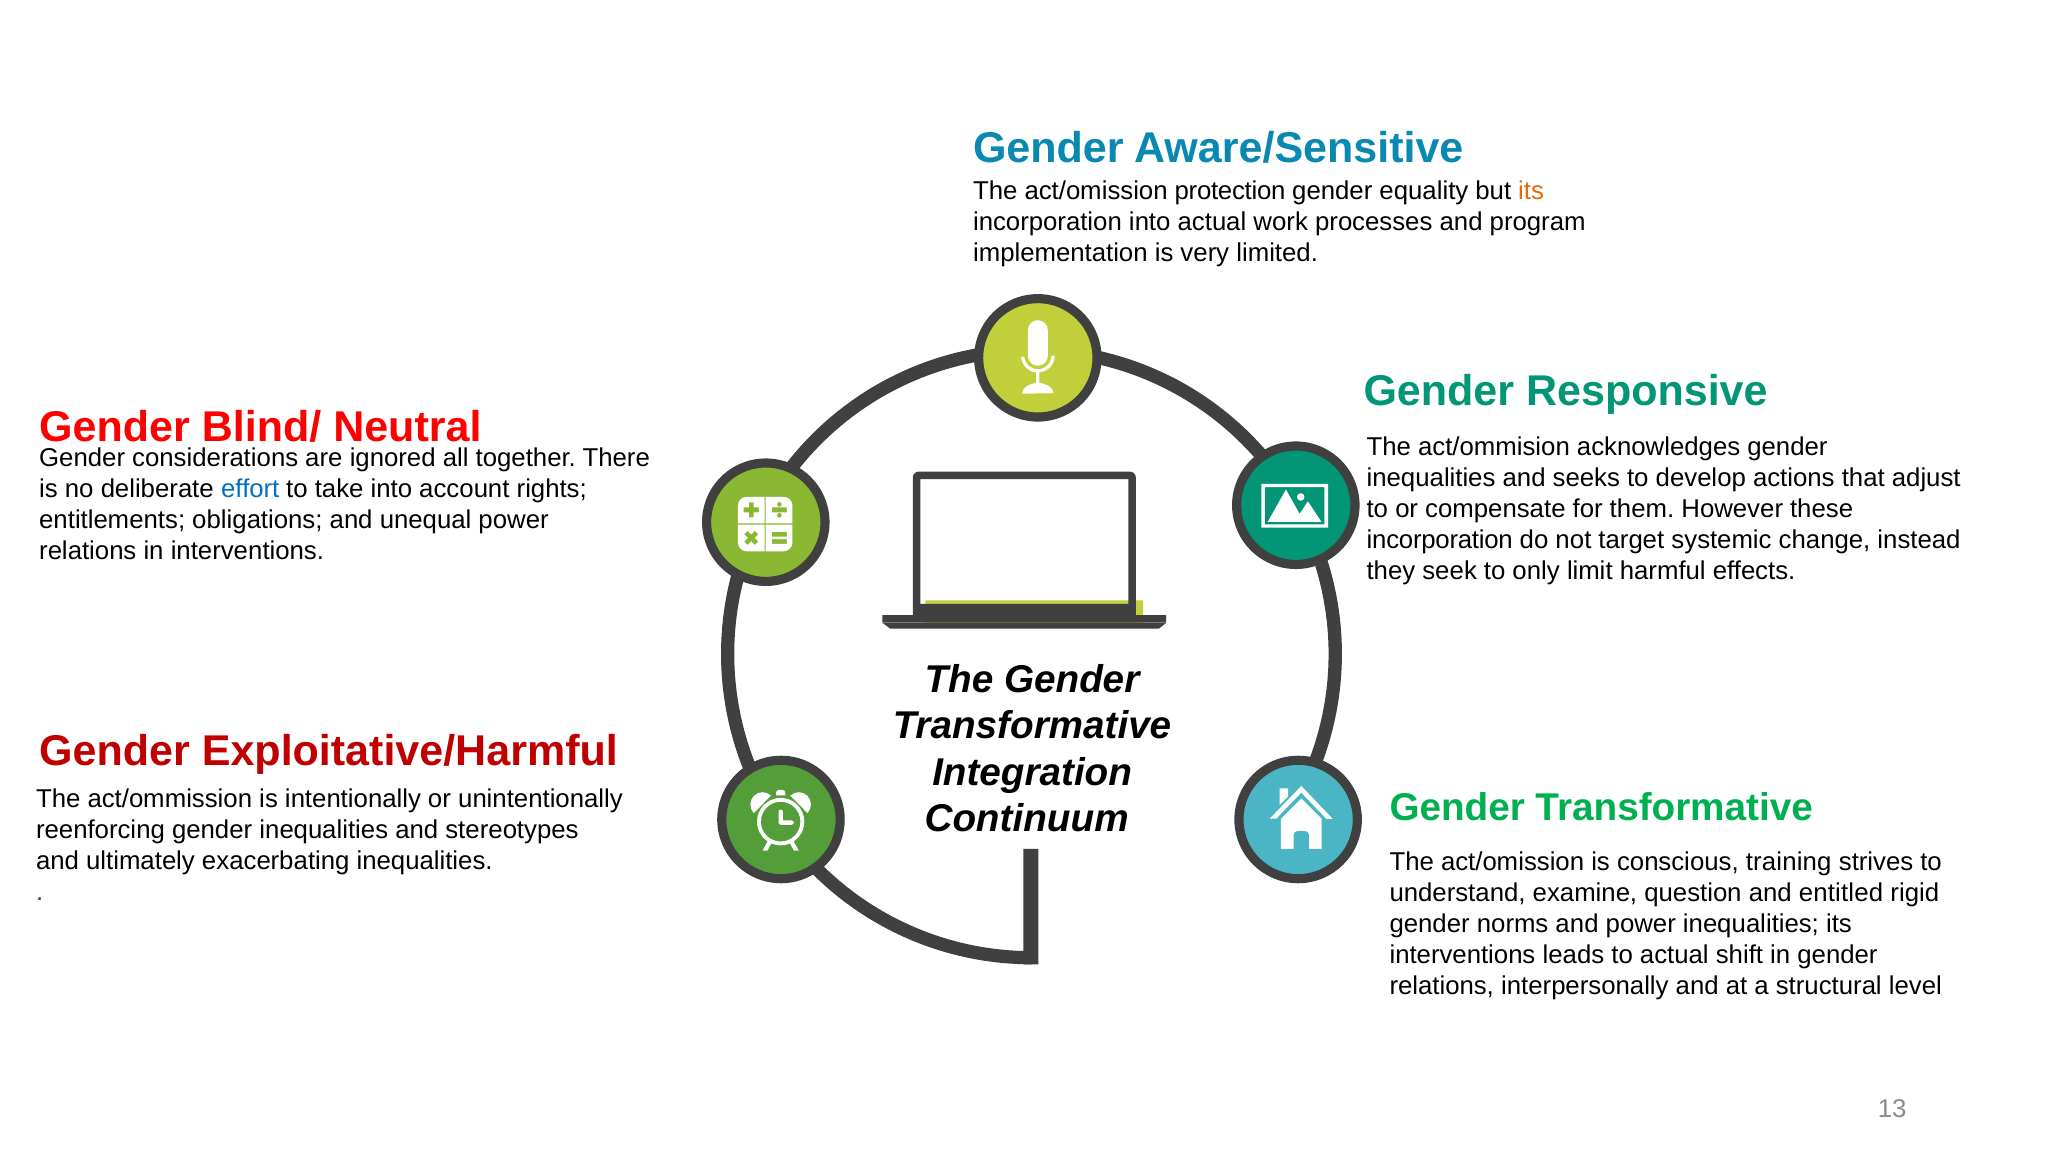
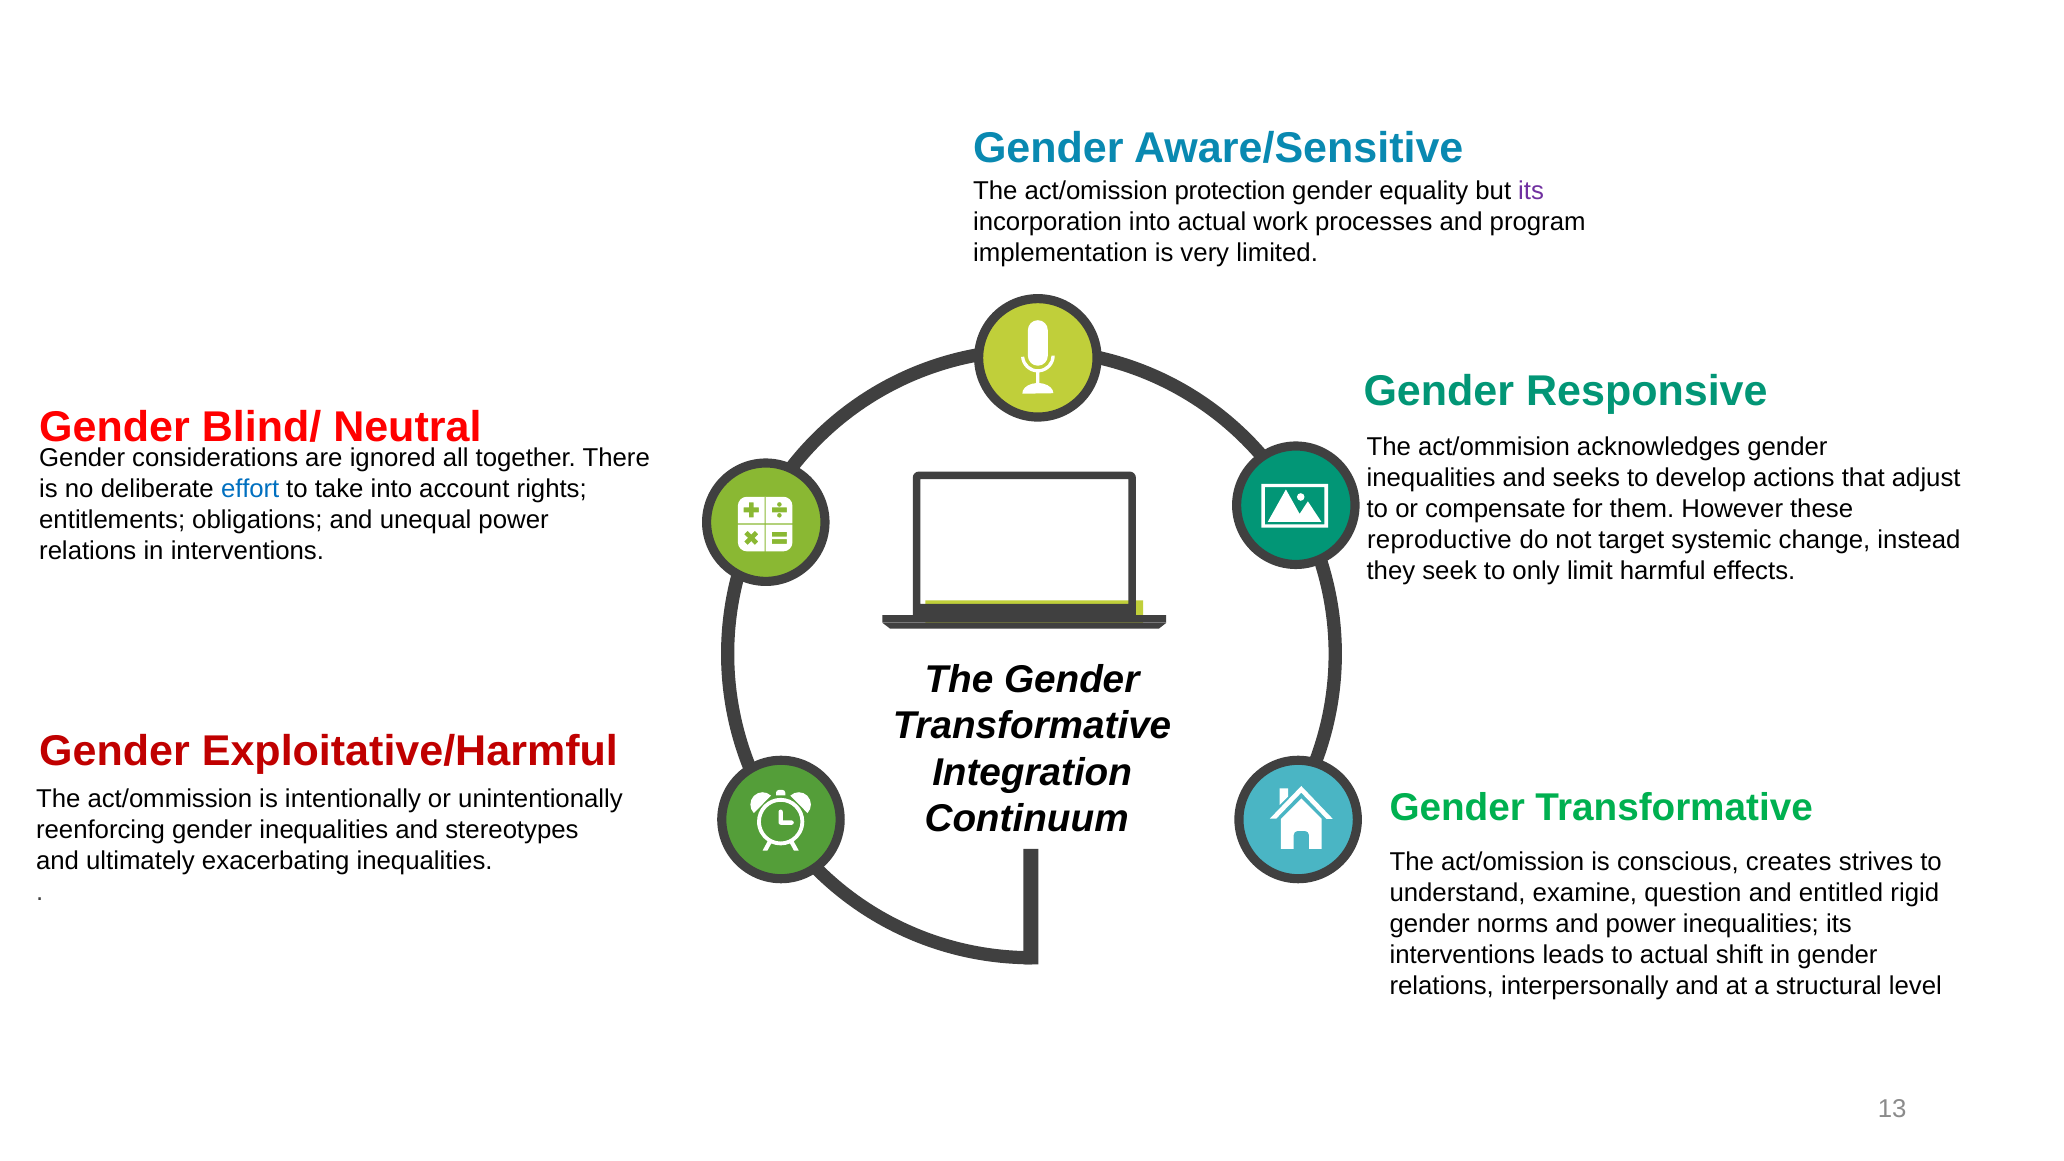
its at (1531, 191) colour: orange -> purple
incorporation at (1440, 540): incorporation -> reproductive
training: training -> creates
